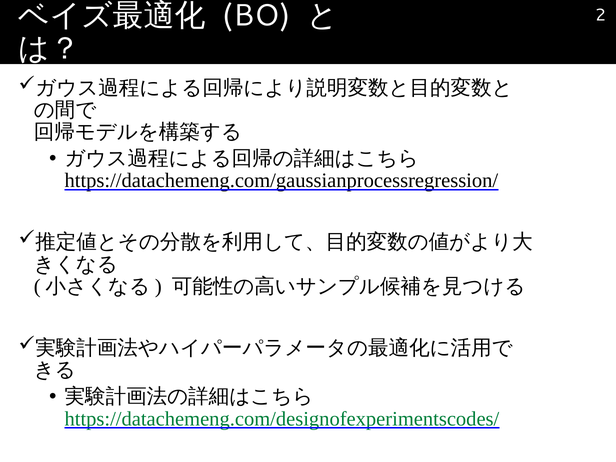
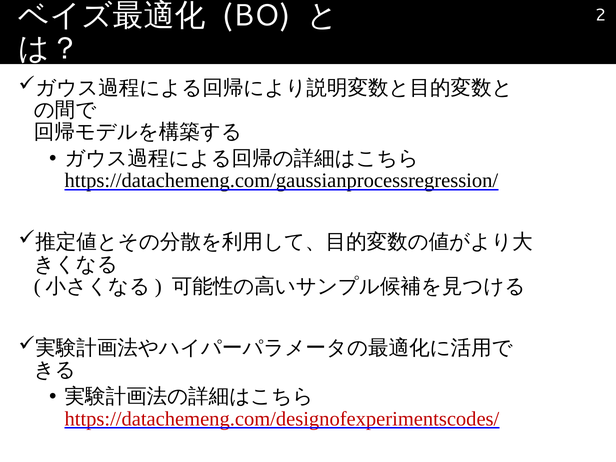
https://datachemeng.com/designofexperimentscodes/ colour: green -> red
